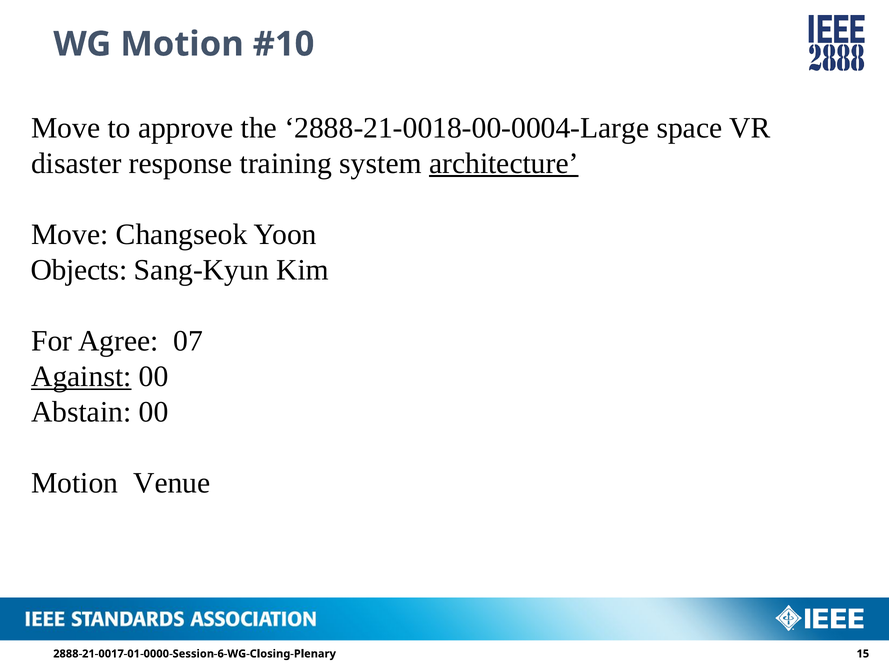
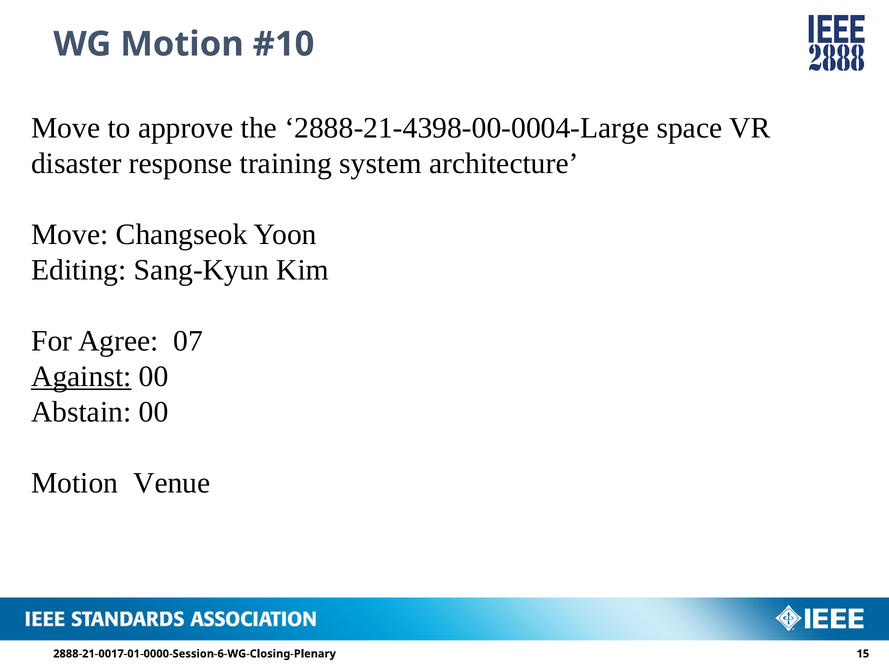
2888-21-0018-00-0004-Large: 2888-21-0018-00-0004-Large -> 2888-21-4398-00-0004-Large
architecture underline: present -> none
Objects: Objects -> Editing
